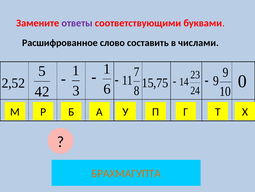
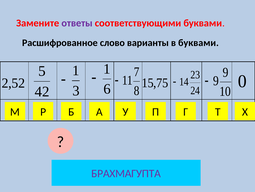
составить: составить -> варианты
в числами: числами -> буквами
БРАХМАГУПТА colour: orange -> purple
